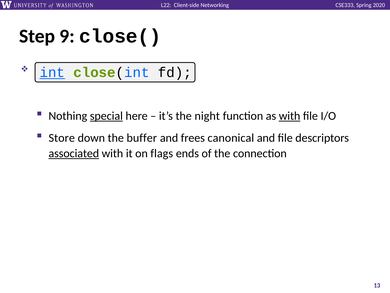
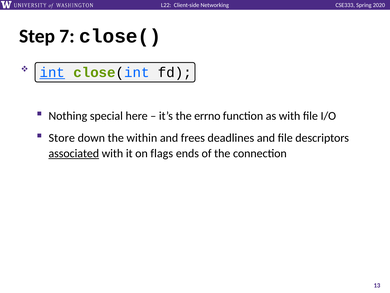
9: 9 -> 7
special underline: present -> none
night: night -> errno
with at (290, 116) underline: present -> none
buffer: buffer -> within
canonical: canonical -> deadlines
